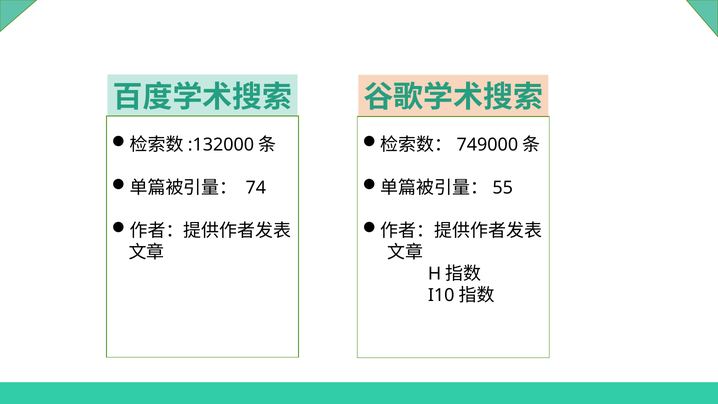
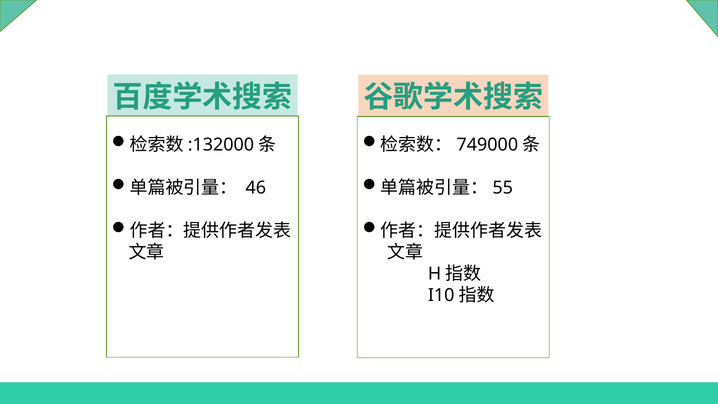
74: 74 -> 46
